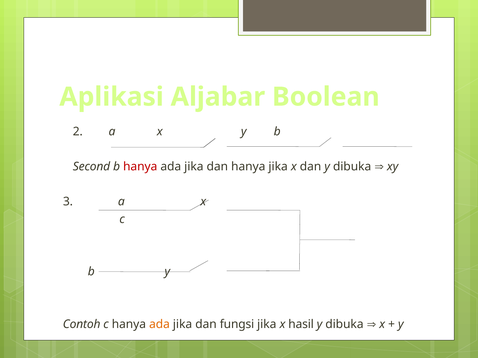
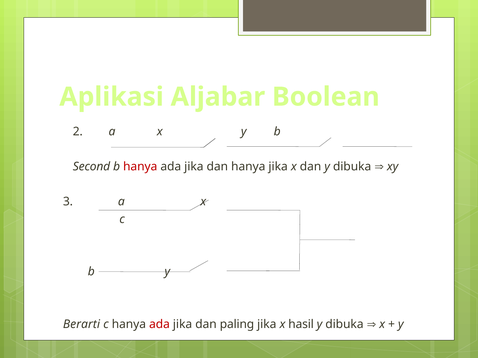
Contoh: Contoh -> Berarti
ada at (159, 325) colour: orange -> red
fungsi: fungsi -> paling
